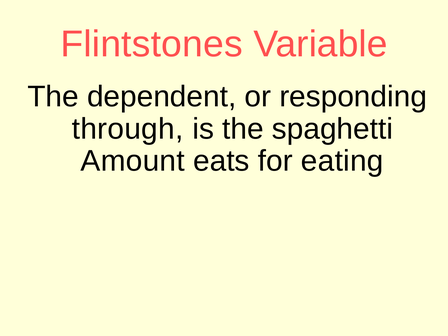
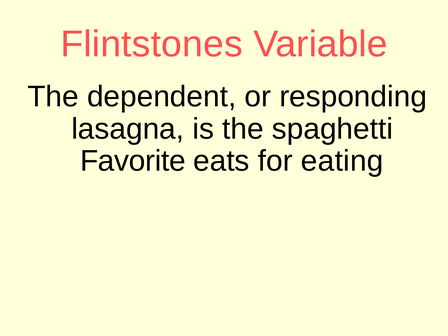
through: through -> lasagna
Amount: Amount -> Favorite
